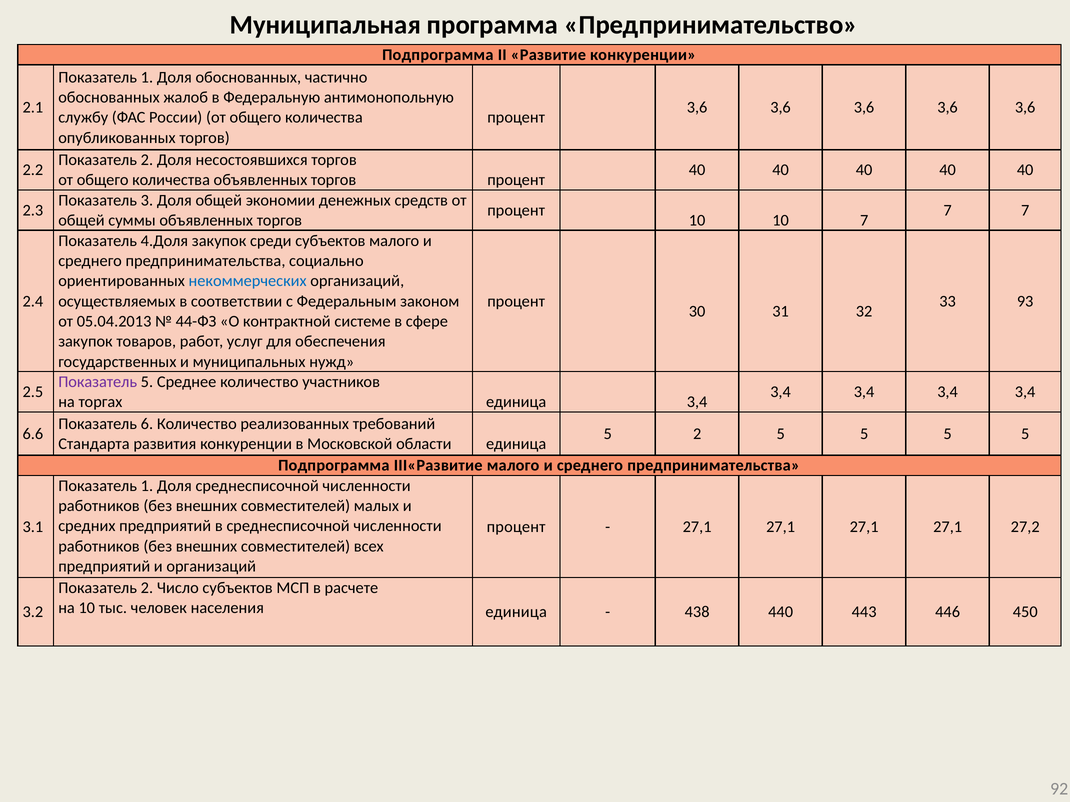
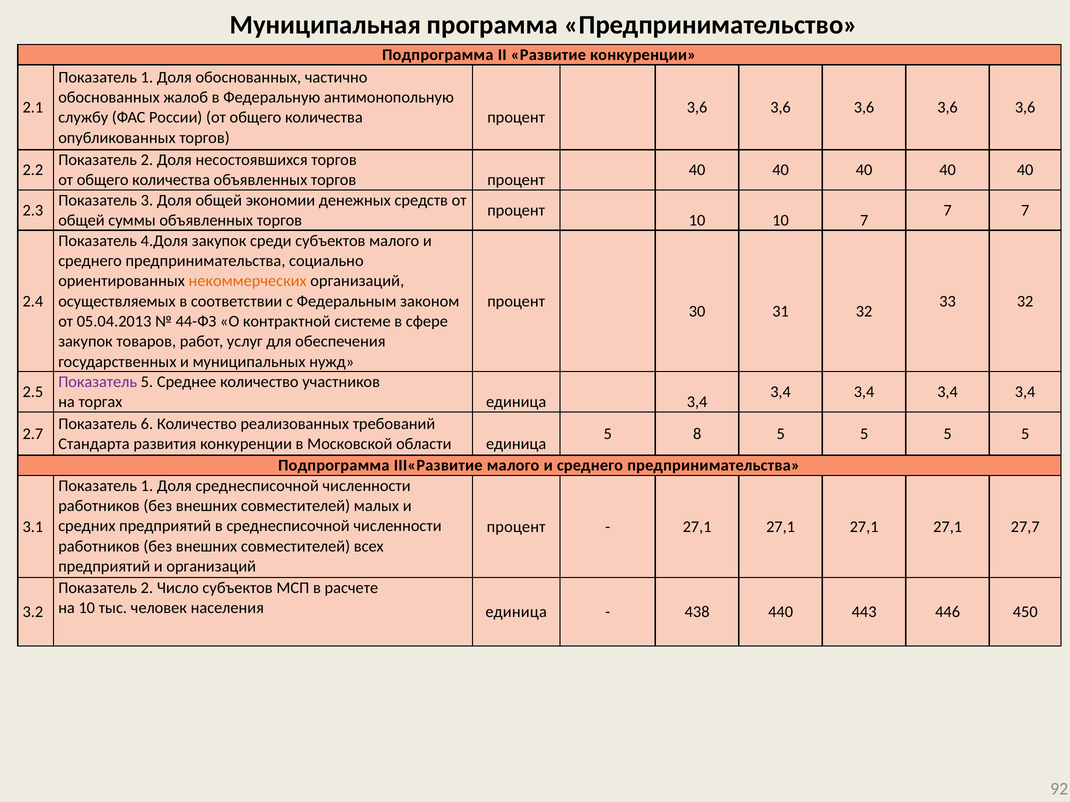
некоммерческих colour: blue -> orange
33 93: 93 -> 32
6.6: 6.6 -> 2.7
5 2: 2 -> 8
27,2: 27,2 -> 27,7
